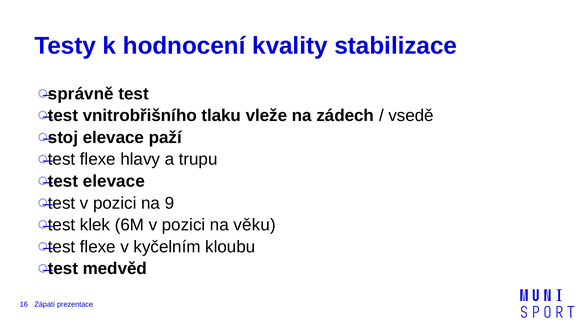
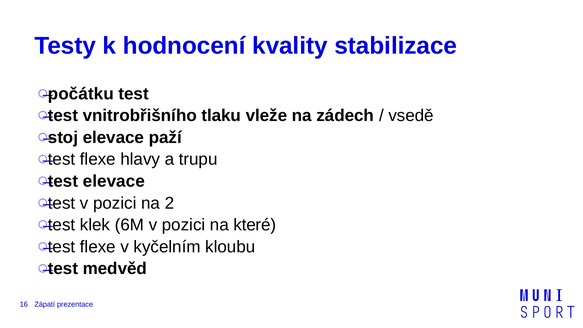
správně: správně -> počátku
9: 9 -> 2
věku: věku -> které
